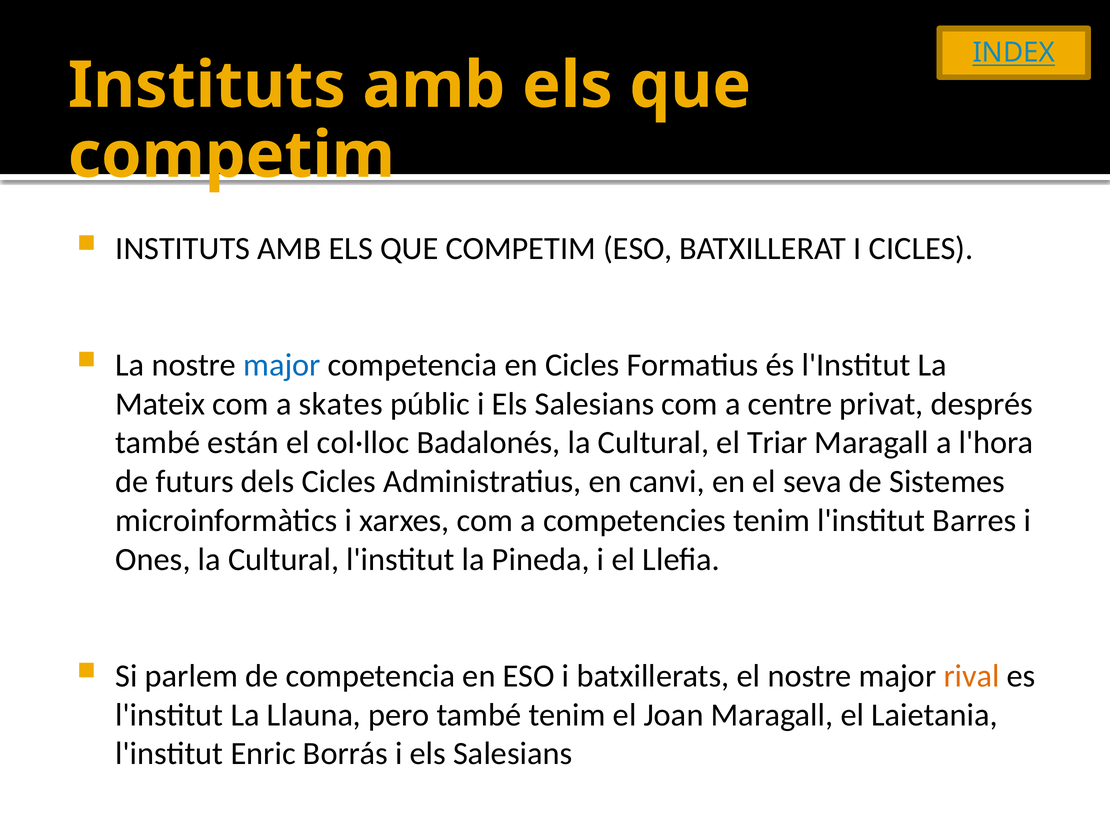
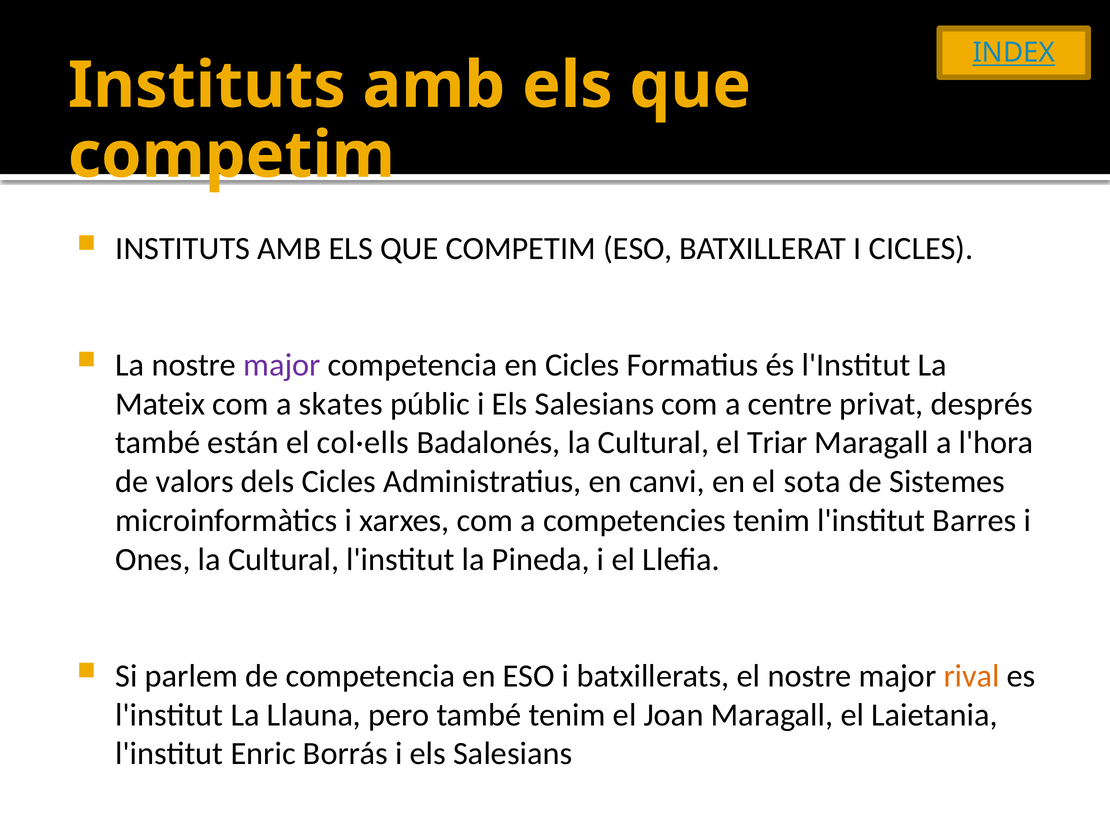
major at (282, 365) colour: blue -> purple
col·lloc: col·lloc -> col·ells
futurs: futurs -> valors
seva: seva -> sota
